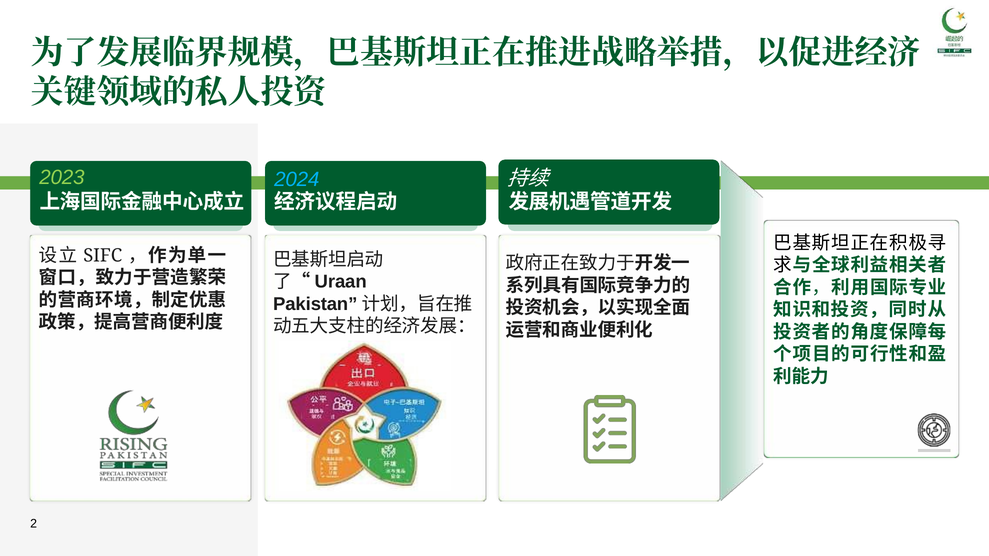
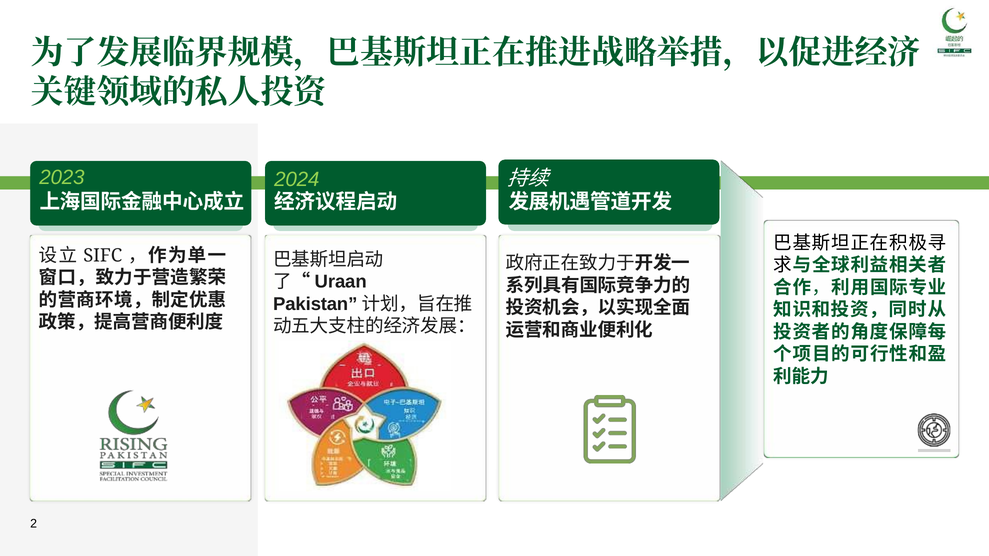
2024 colour: light blue -> light green
